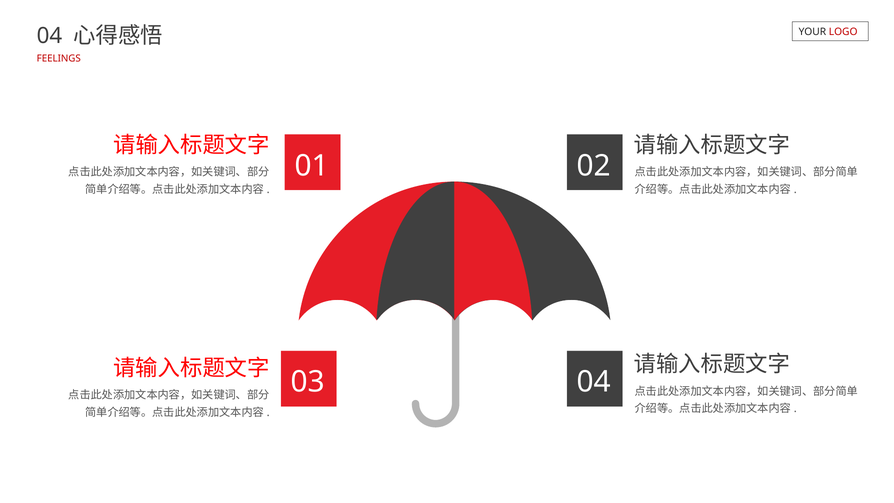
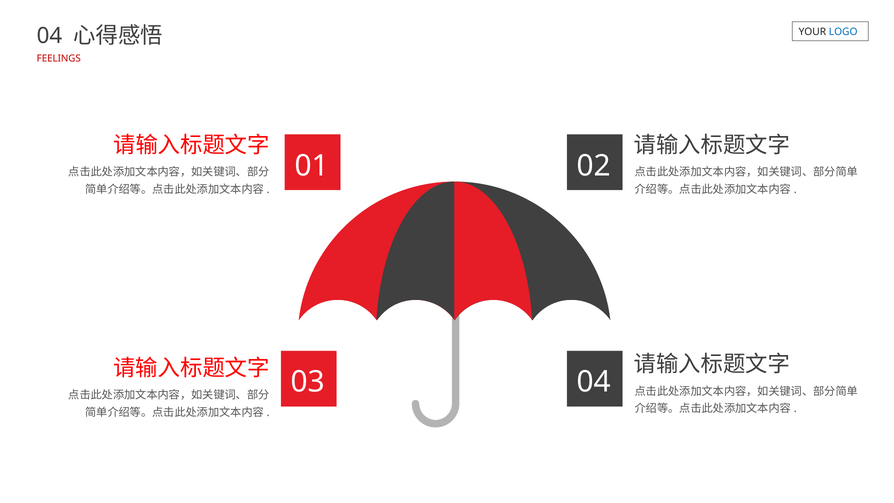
LOGO colour: red -> blue
